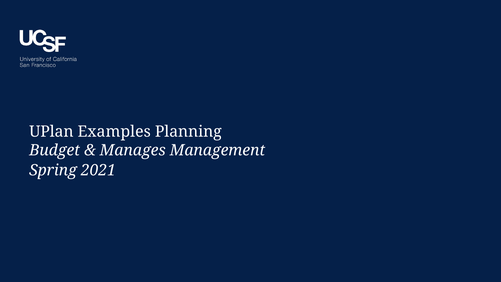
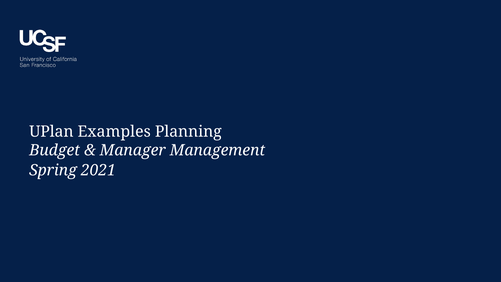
Manages: Manages -> Manager
